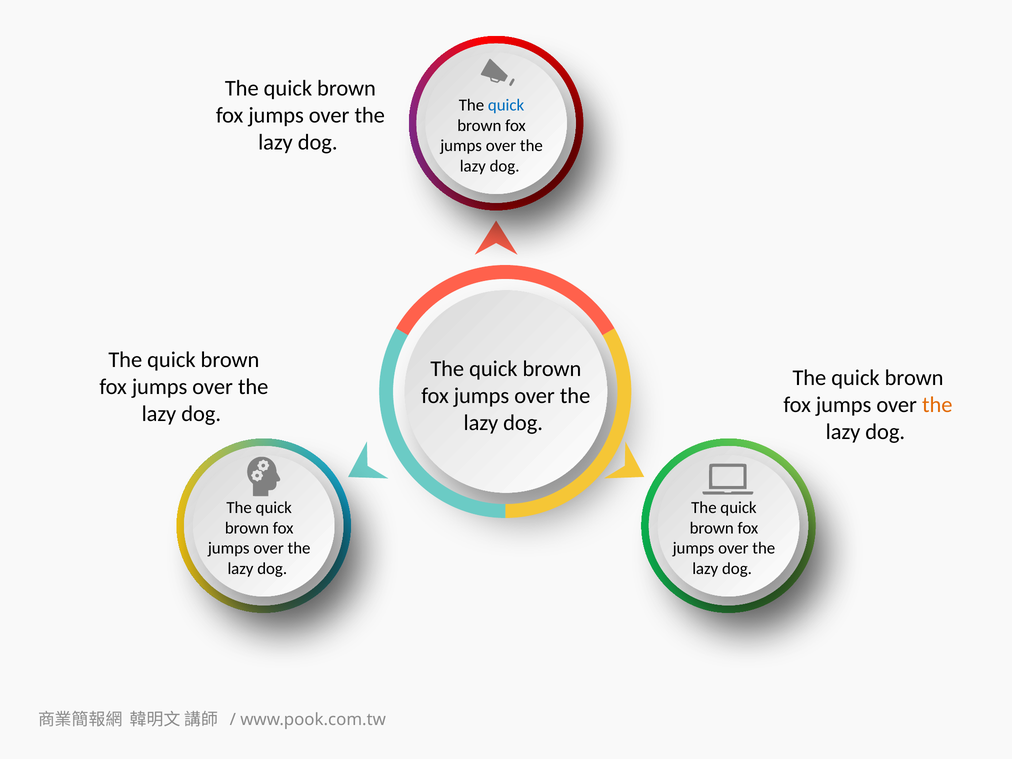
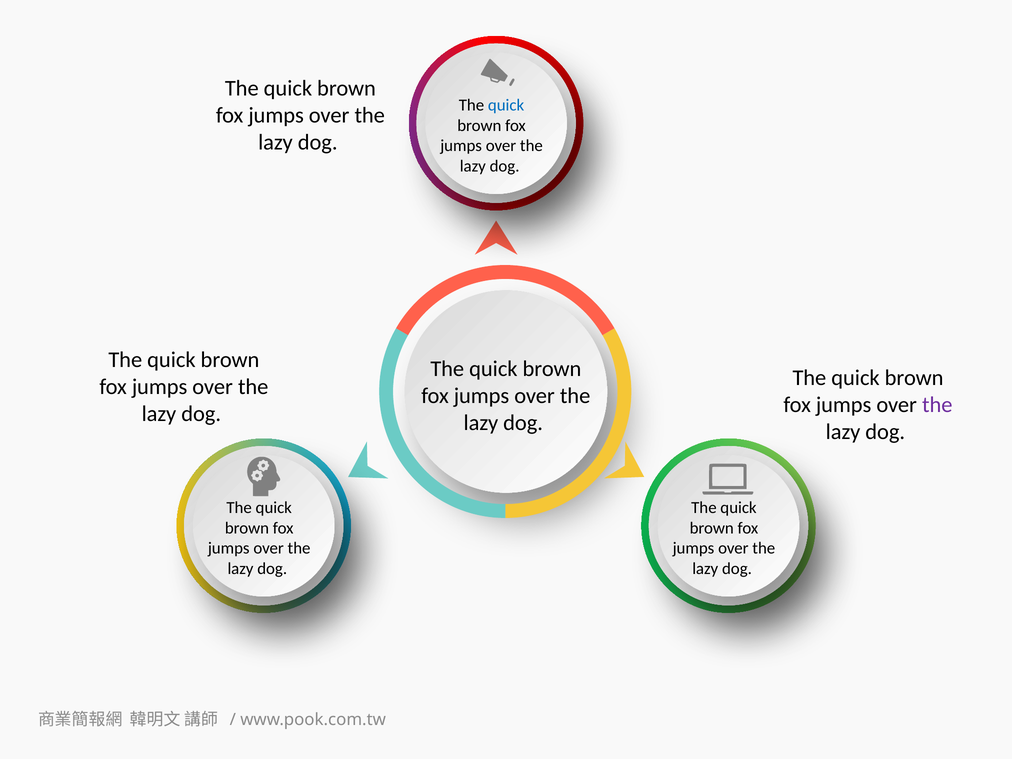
the at (937, 405) colour: orange -> purple
